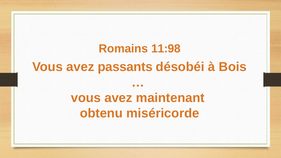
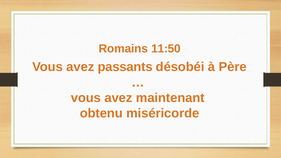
11:98: 11:98 -> 11:50
Bois: Bois -> Père
